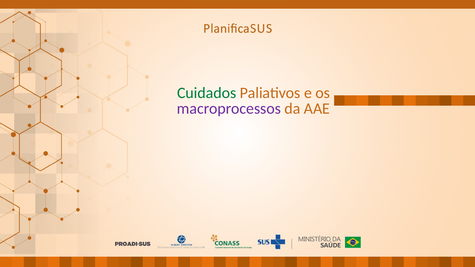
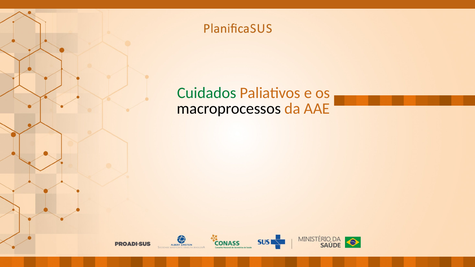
macroprocessos colour: purple -> black
